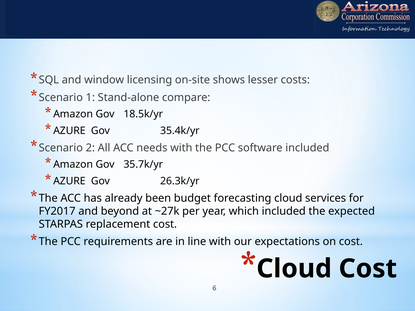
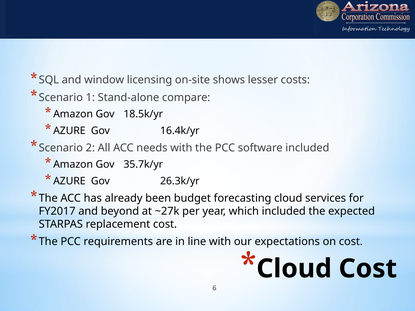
35.4k/yr: 35.4k/yr -> 16.4k/yr
